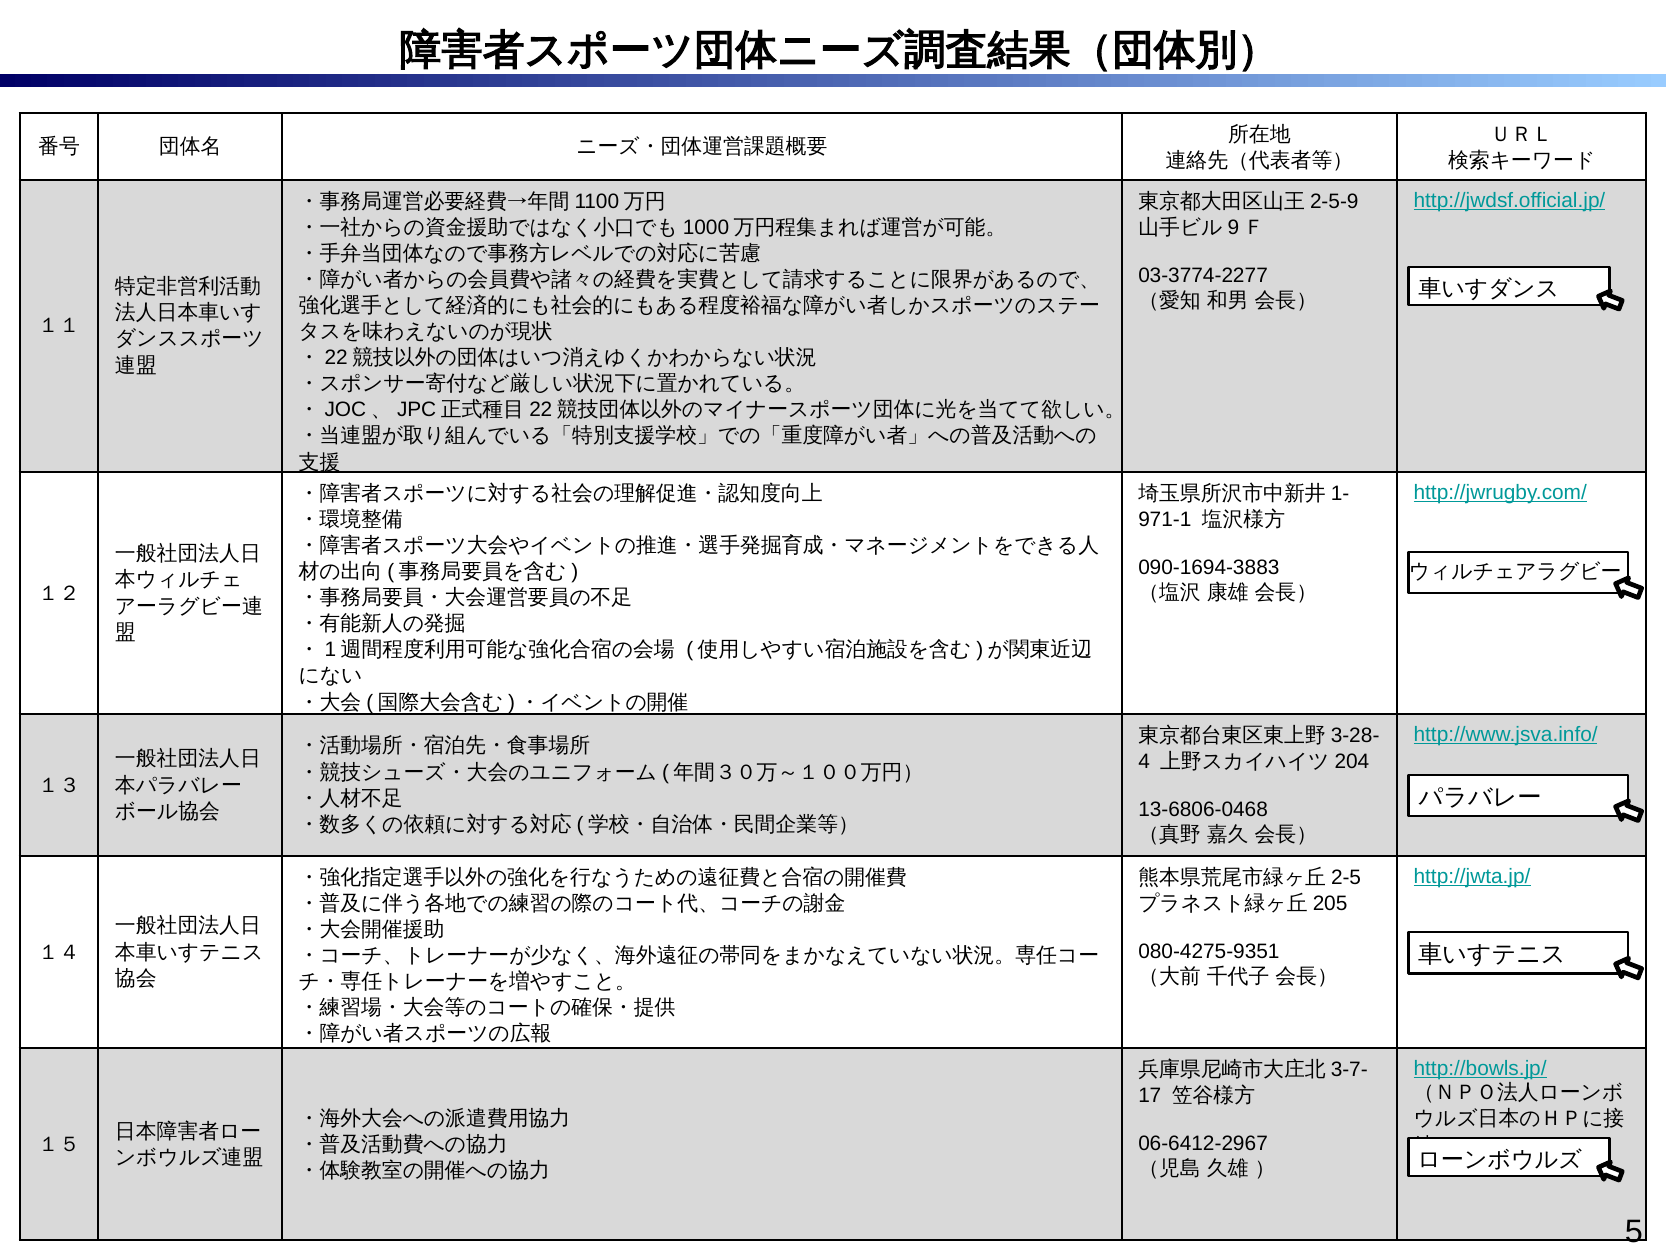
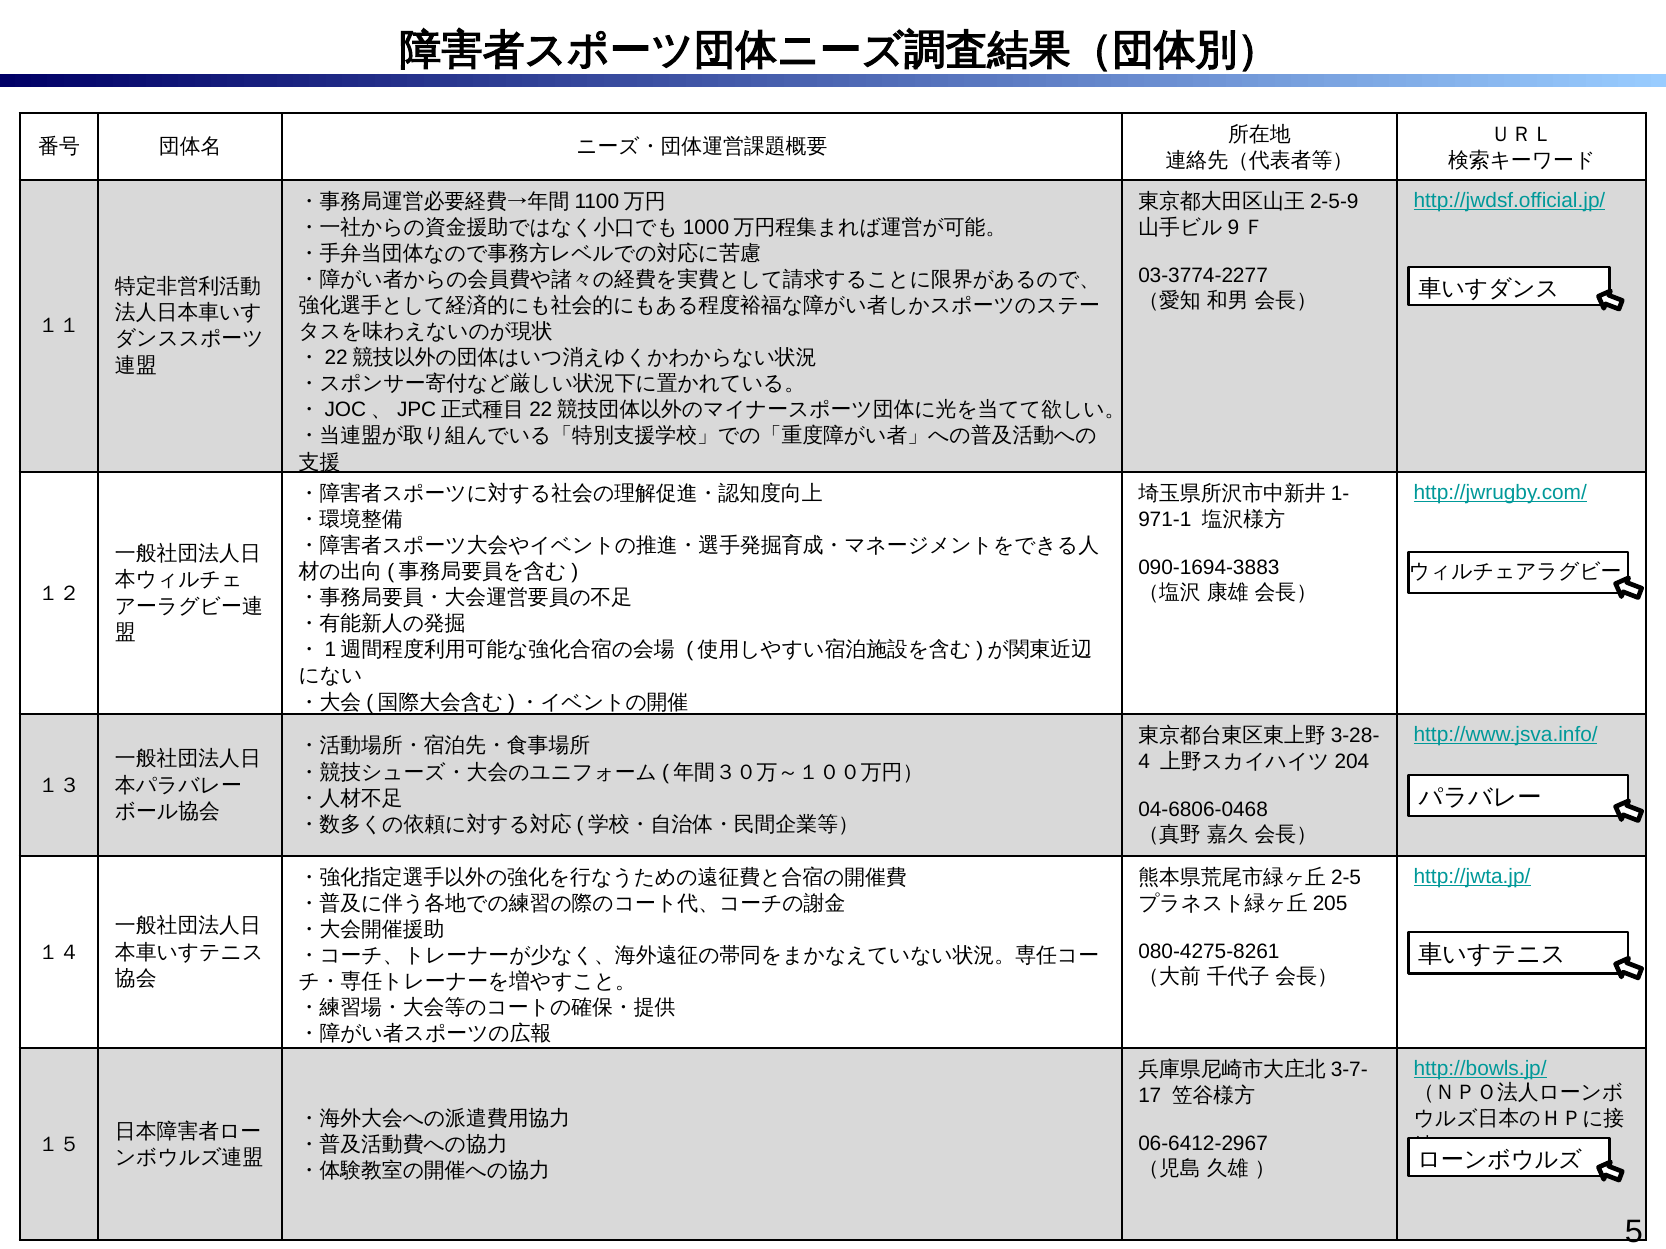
13-6806-0468: 13-6806-0468 -> 04-6806-0468
080-4275-9351: 080-4275-9351 -> 080-4275-8261
